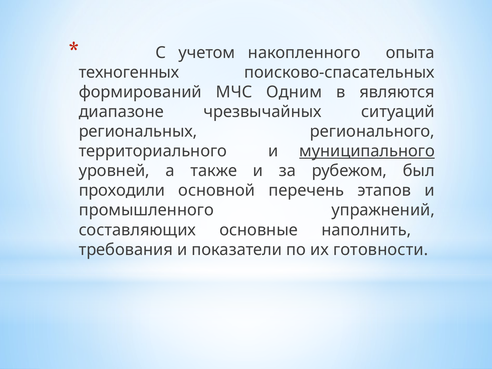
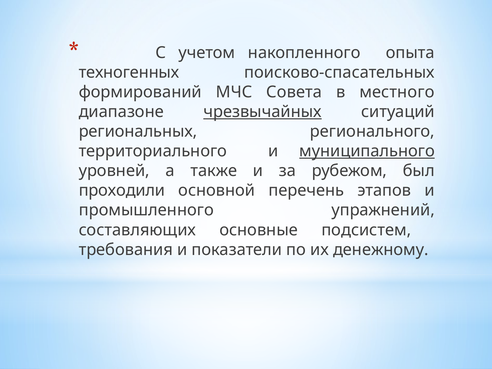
Одним: Одним -> Совета
являются: являются -> местного
чрезвычайных underline: none -> present
наполнить: наполнить -> подсистем
готовности: готовности -> денежному
